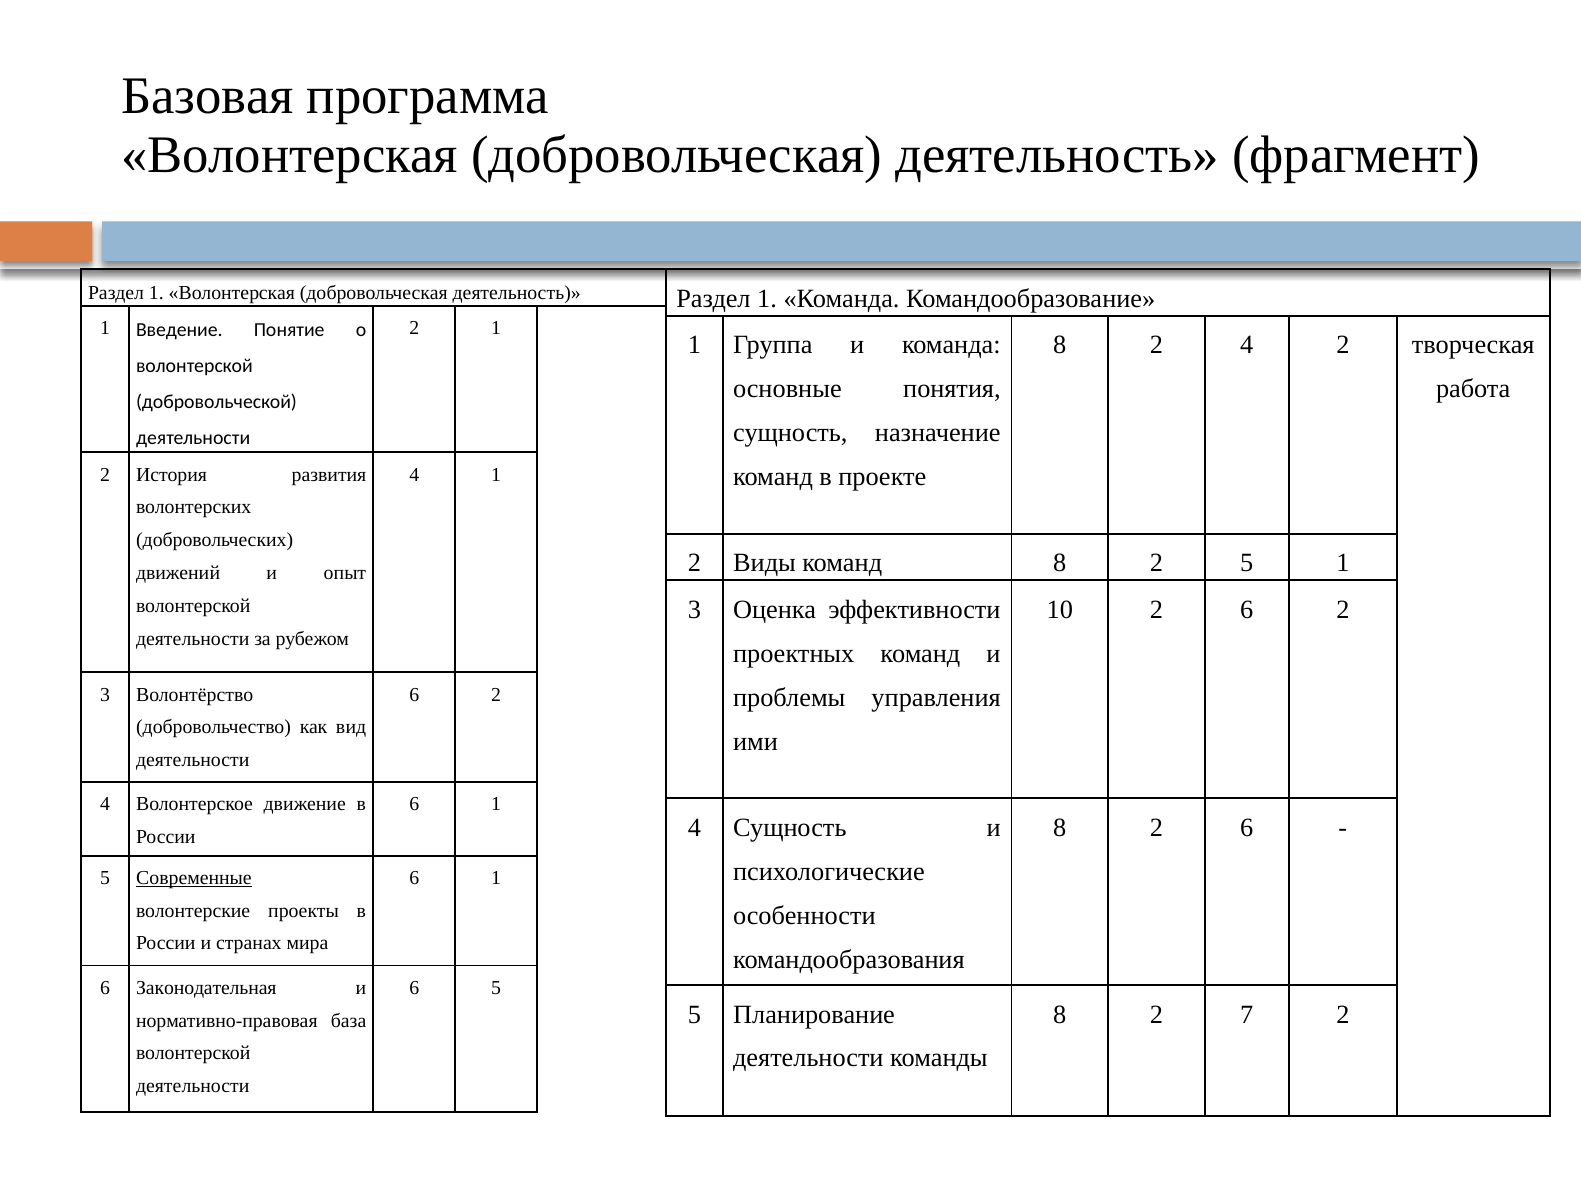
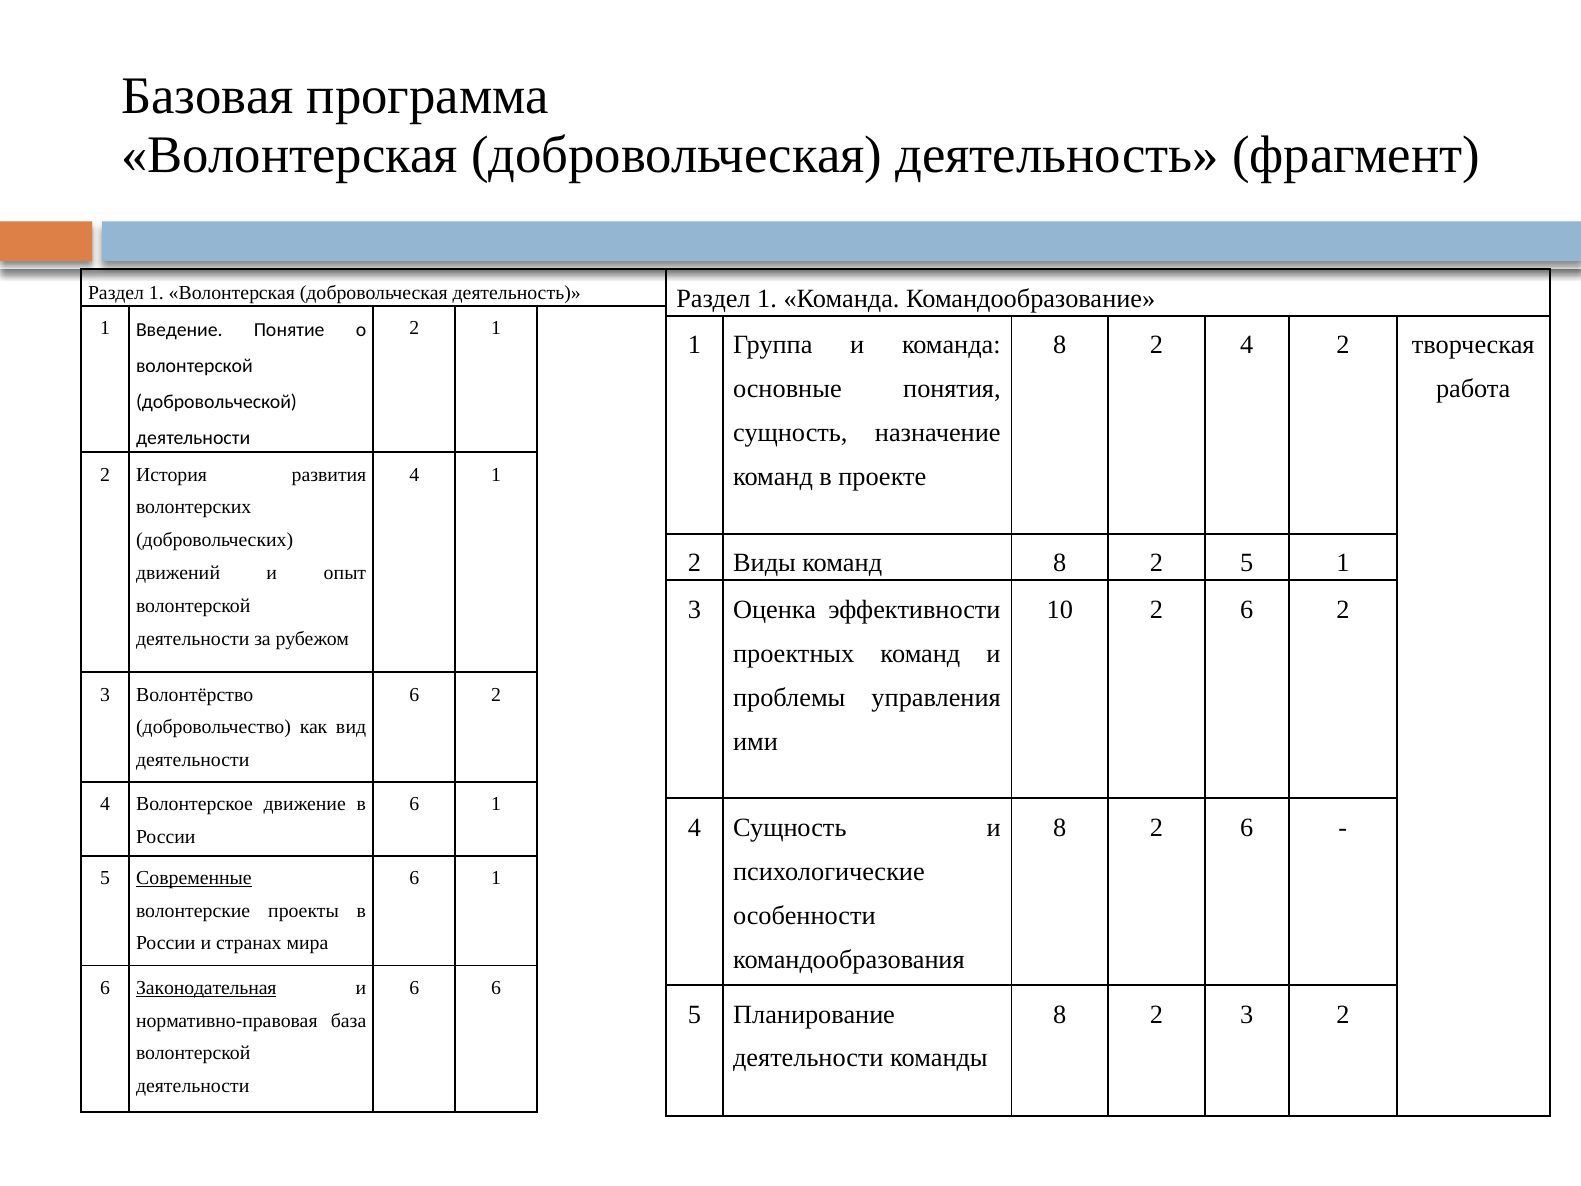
Законодательная underline: none -> present
6 5: 5 -> 6
2 7: 7 -> 3
